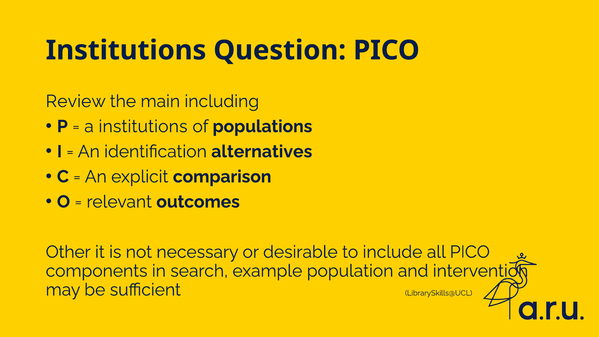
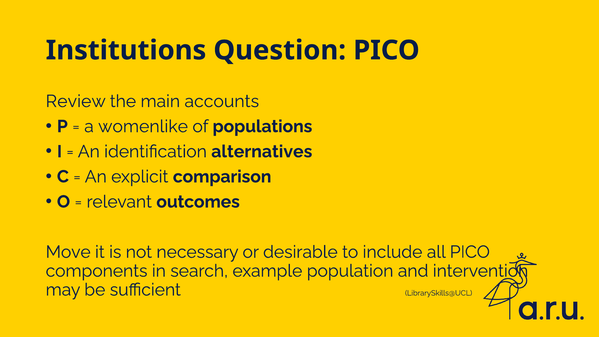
including: including -> accounts
a institutions: institutions -> womenlike
Other: Other -> Move
